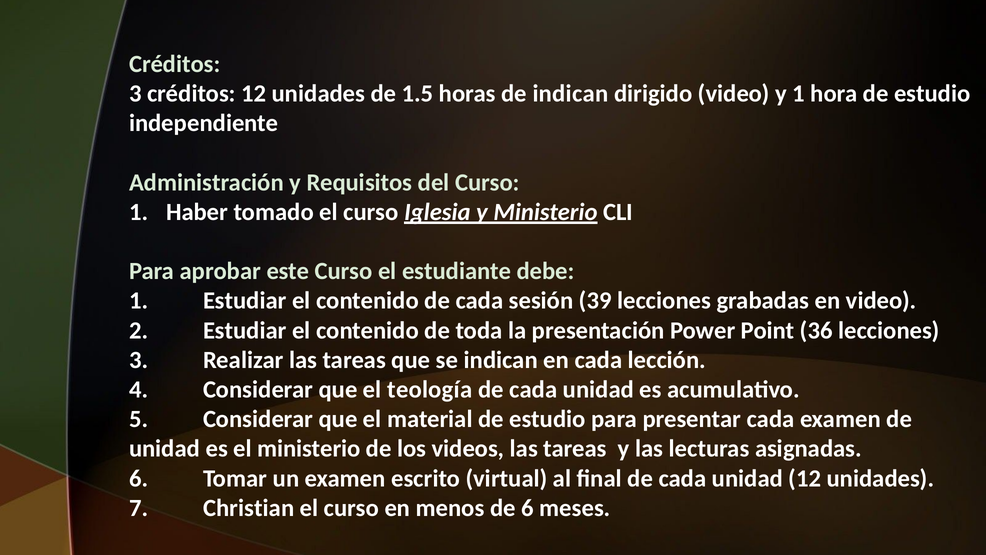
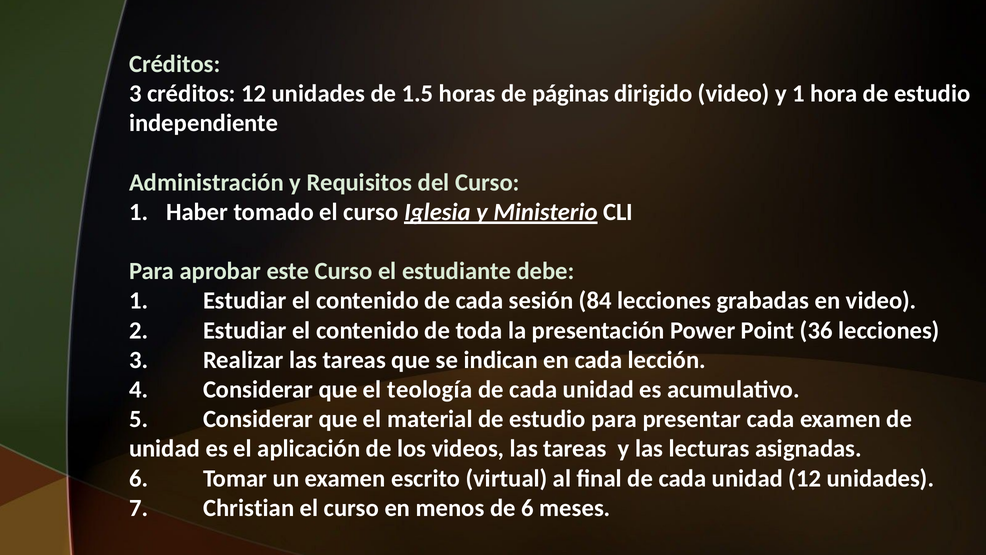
de indican: indican -> páginas
39: 39 -> 84
el ministerio: ministerio -> aplicación
